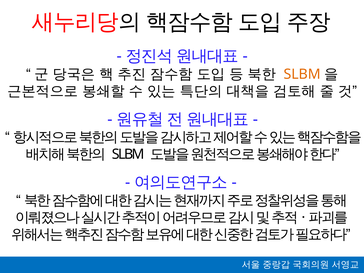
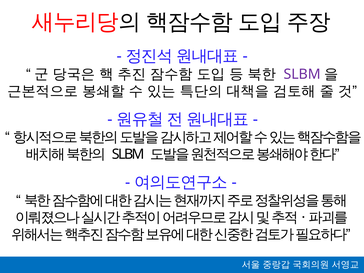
SLBM at (302, 74) colour: orange -> purple
